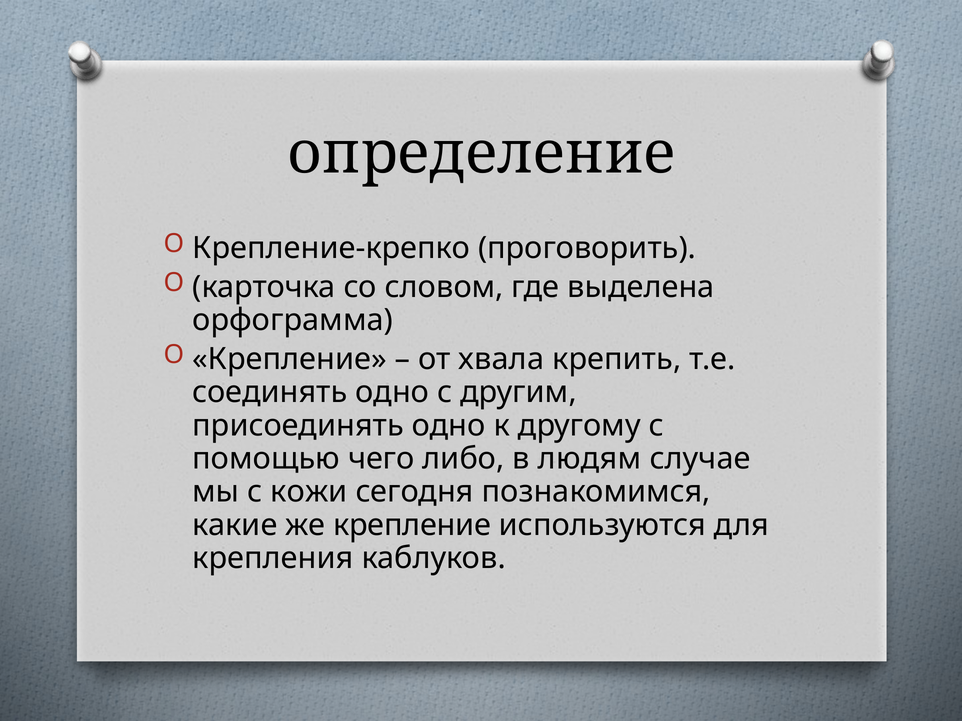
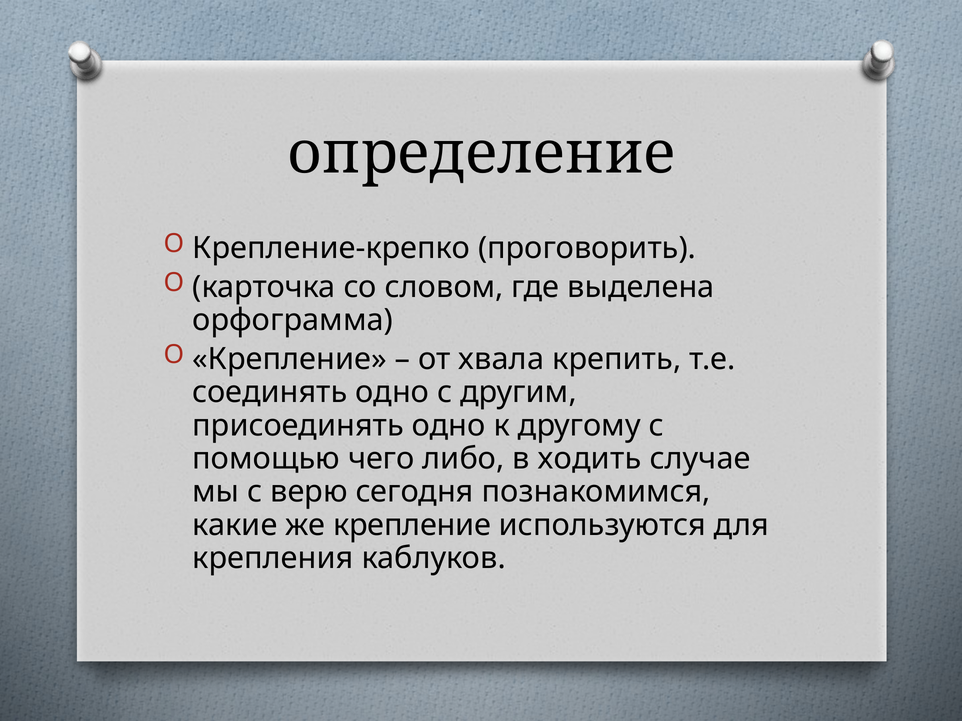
людям: людям -> ходить
кожи: кожи -> верю
